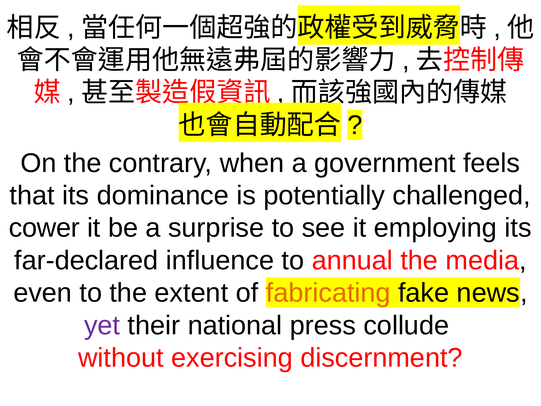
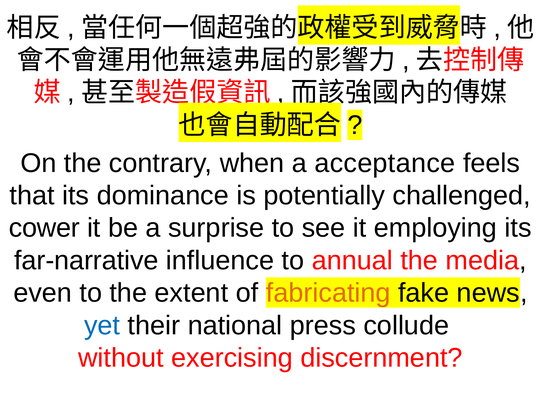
government: government -> acceptance
far-declared: far-declared -> far-narrative
yet colour: purple -> blue
